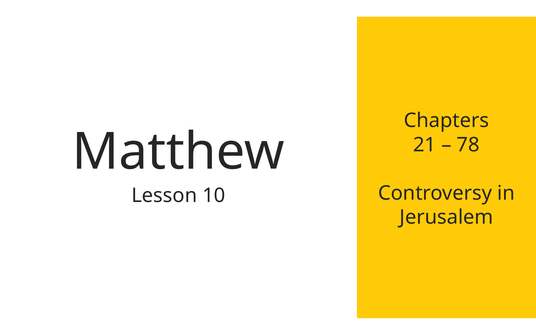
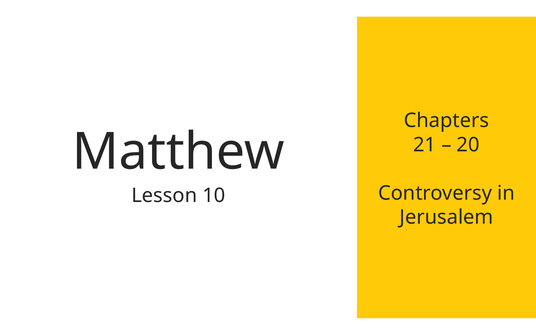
78: 78 -> 20
